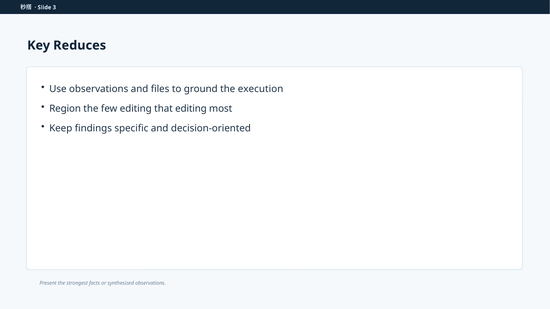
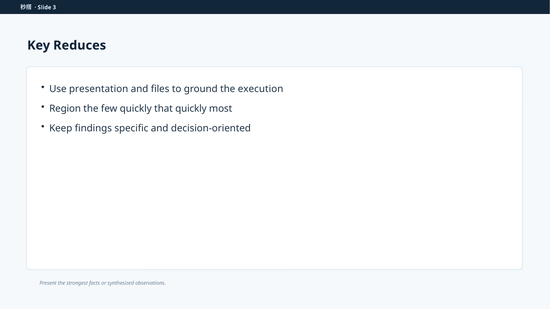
Use observations: observations -> presentation
few editing: editing -> quickly
that editing: editing -> quickly
